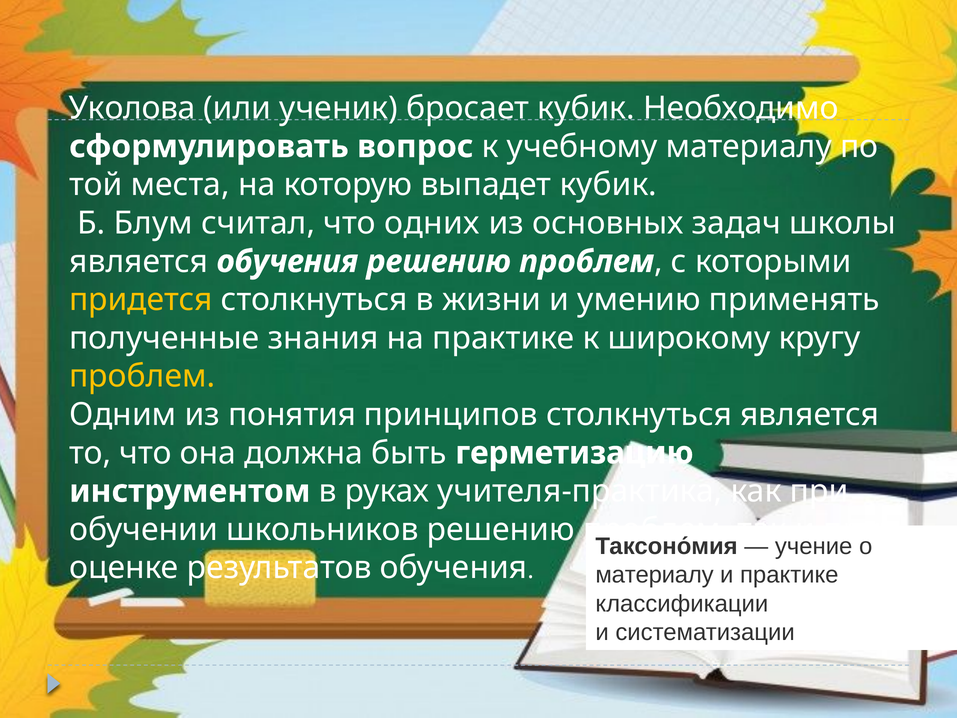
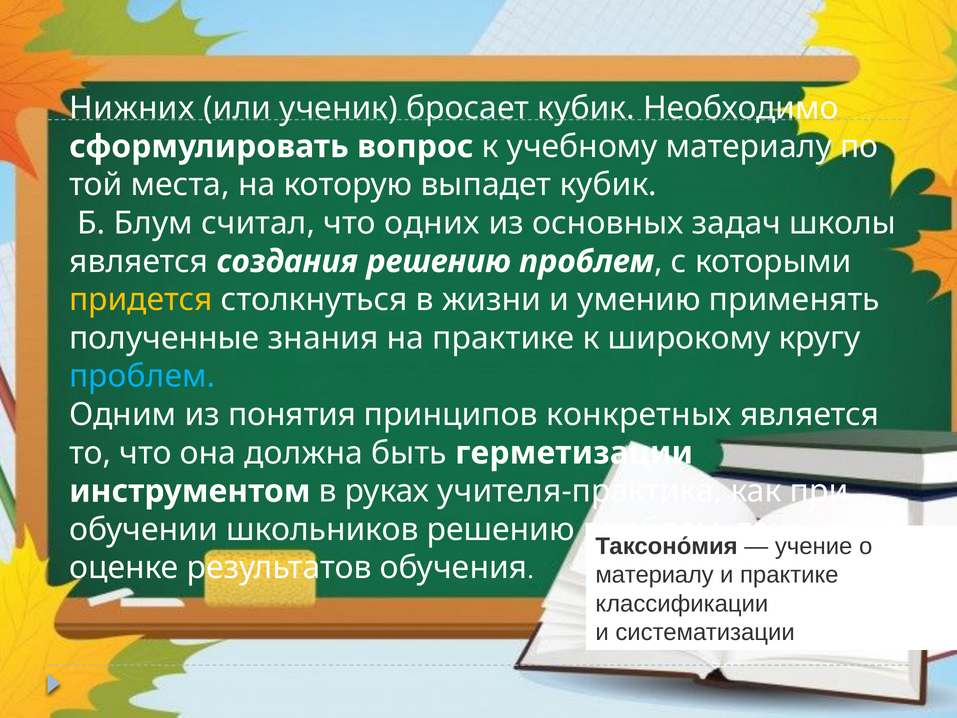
Уколова: Уколова -> Нижних
является обучения: обучения -> создания
проблем at (142, 376) colour: yellow -> light blue
принципов столкнуться: столкнуться -> конкретных
герметизацию: герметизацию -> герметизации
